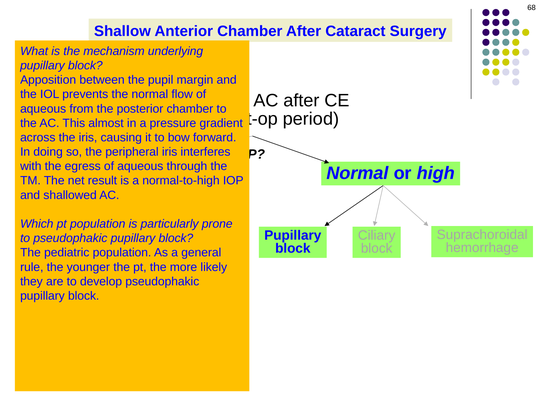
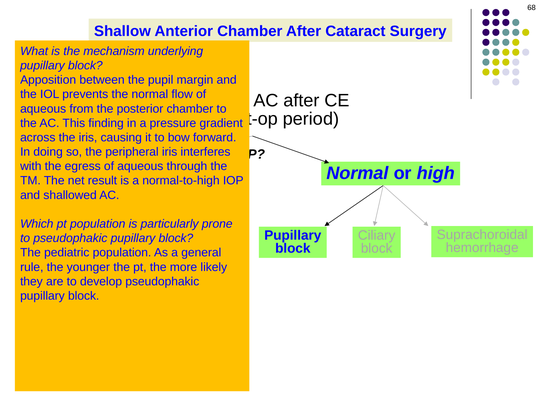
almost: almost -> finding
